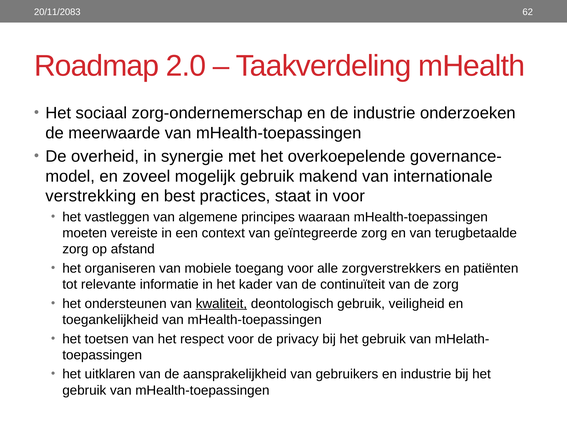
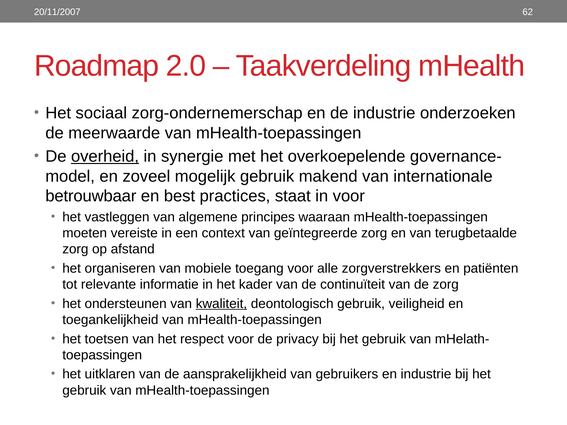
20/11/2083: 20/11/2083 -> 20/11/2007
overheid underline: none -> present
verstrekking: verstrekking -> betrouwbaar
